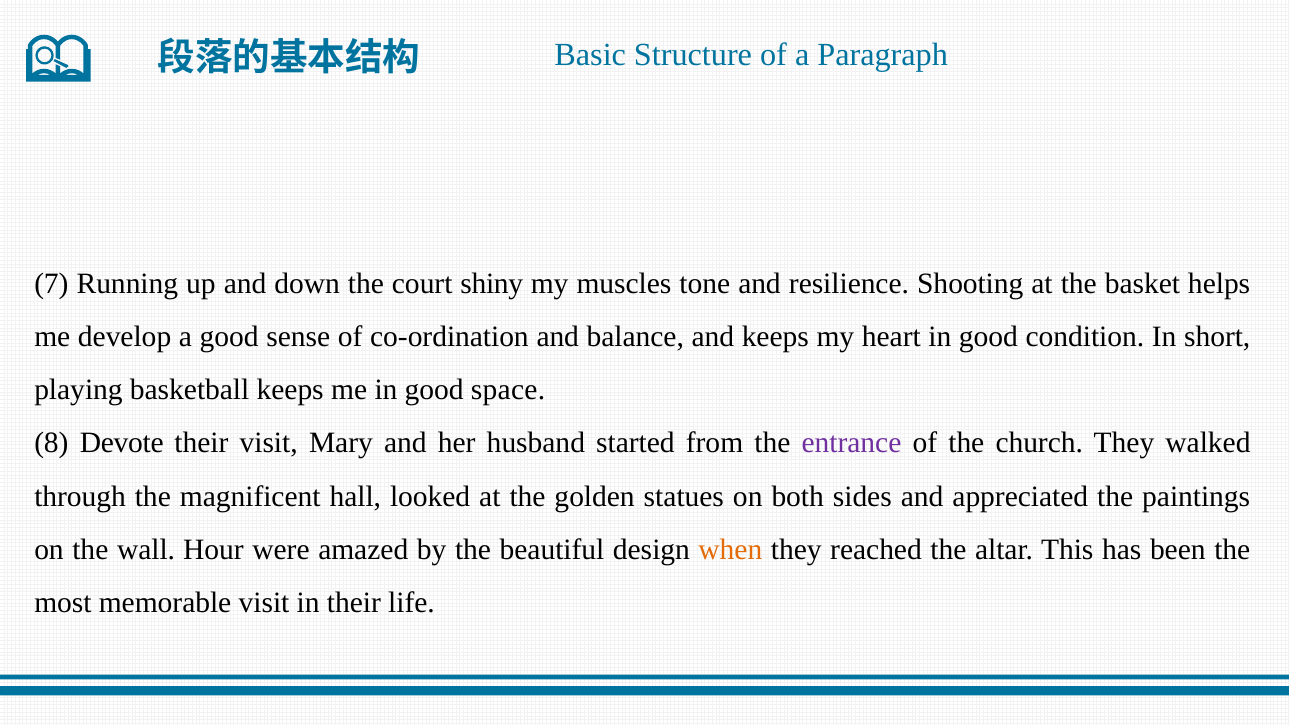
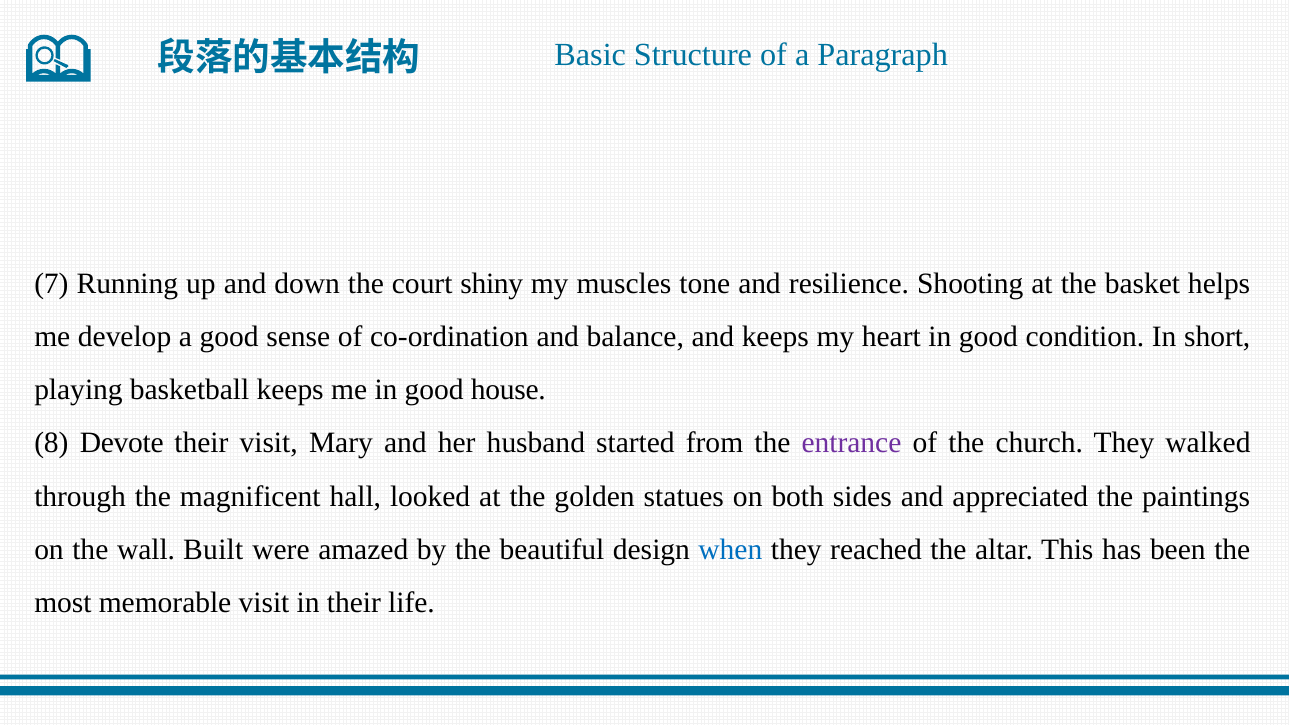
space: space -> house
Hour: Hour -> Built
when colour: orange -> blue
